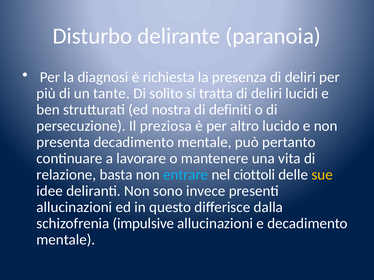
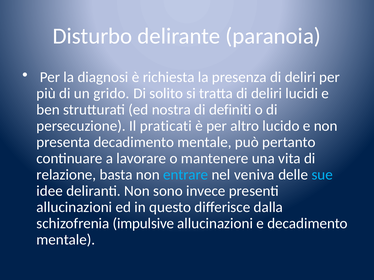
tante: tante -> grido
preziosa: preziosa -> praticati
ciottoli: ciottoli -> veniva
sue colour: yellow -> light blue
